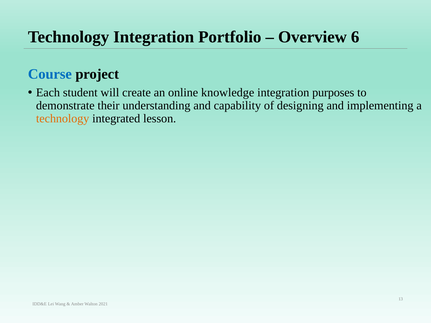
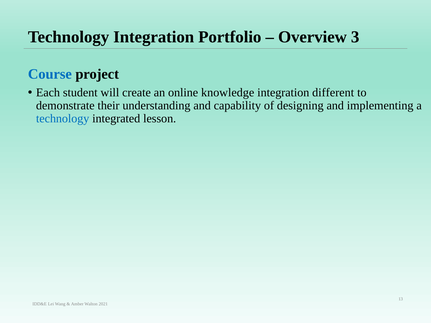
6: 6 -> 3
purposes: purposes -> different
technology at (63, 119) colour: orange -> blue
